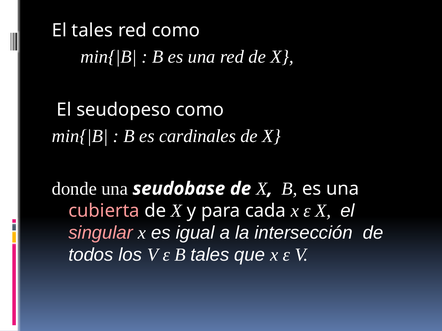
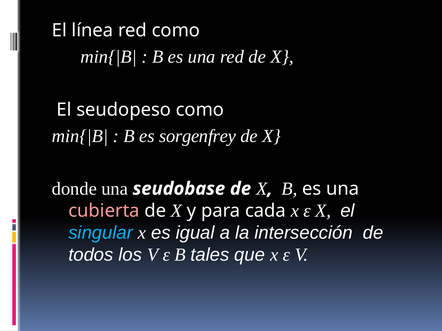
El tales: tales -> línea
cardinales: cardinales -> sorgenfrey
singular colour: pink -> light blue
